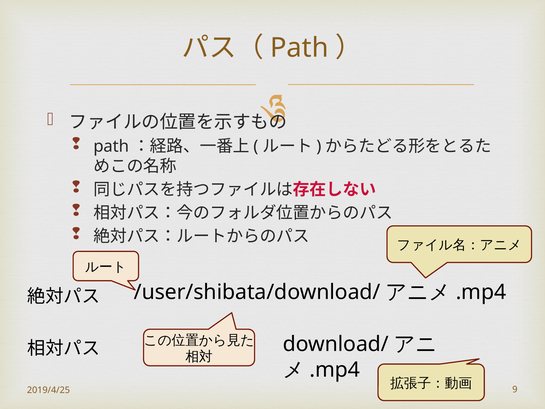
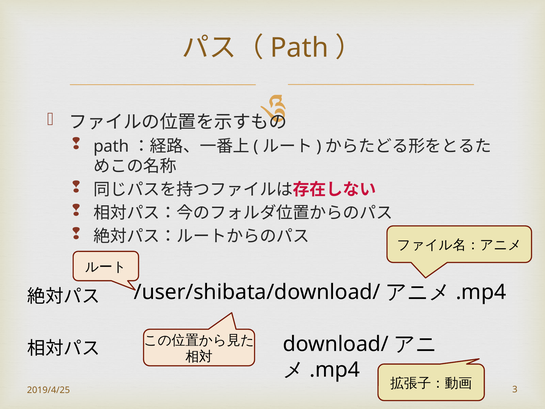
9: 9 -> 3
